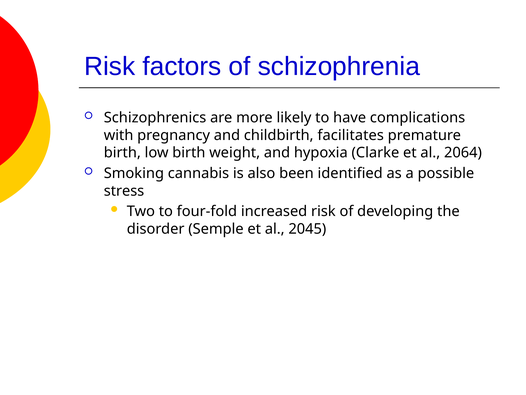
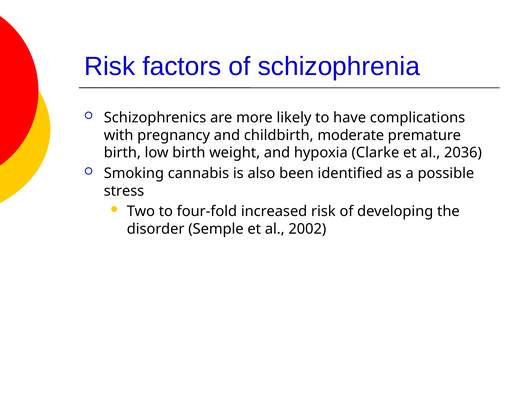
facilitates: facilitates -> moderate
2064: 2064 -> 2036
2045: 2045 -> 2002
